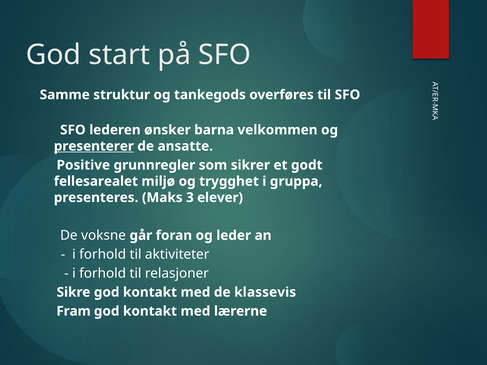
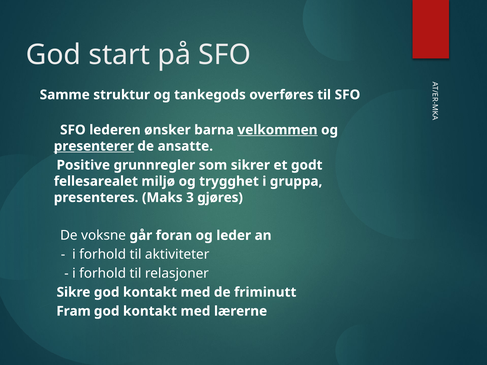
velkommen underline: none -> present
elever: elever -> gjøres
klassevis: klassevis -> friminutt
